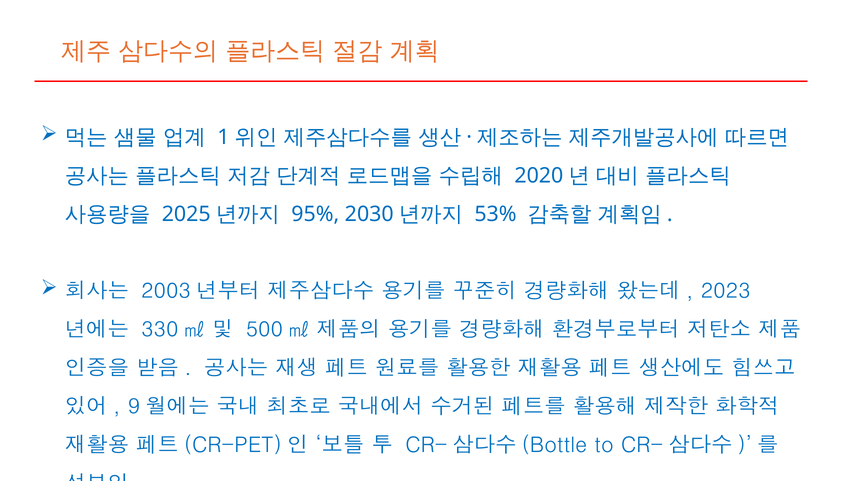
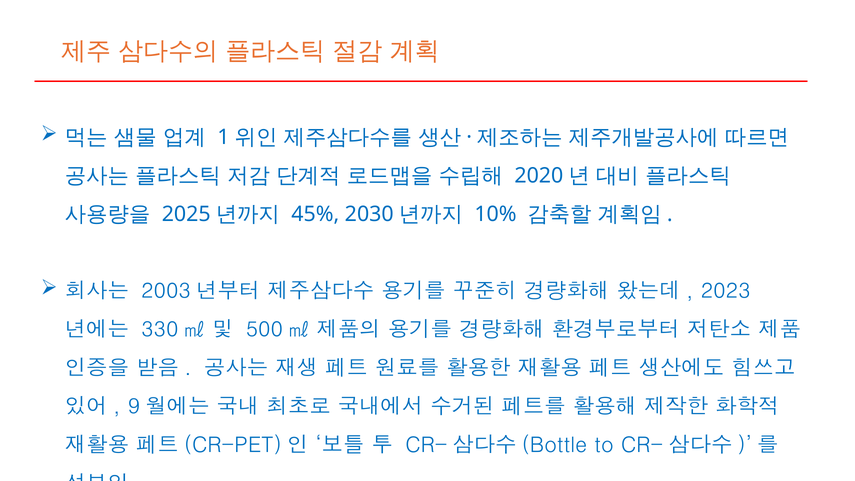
95%: 95% -> 45%
53%: 53% -> 10%
